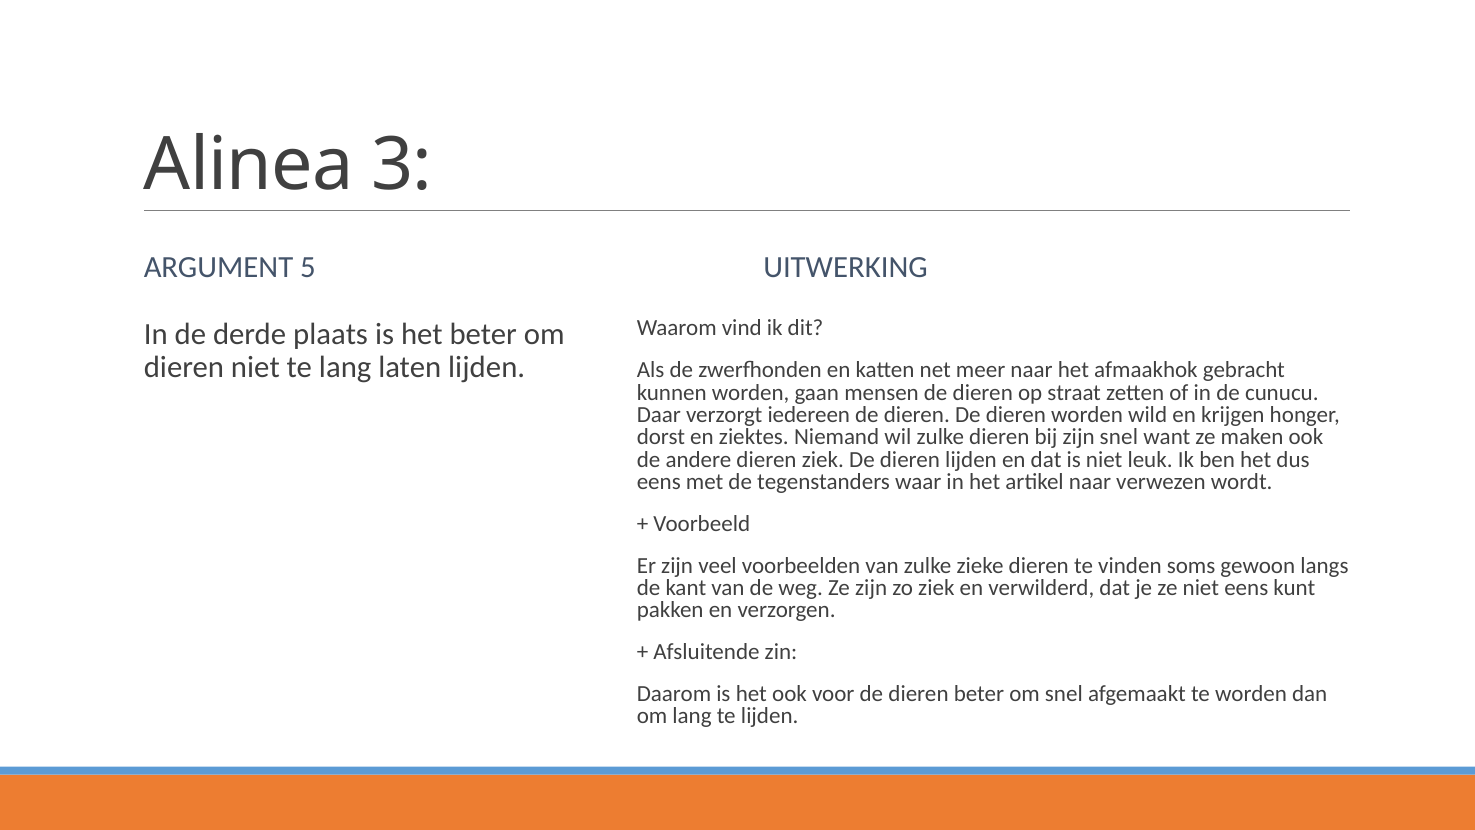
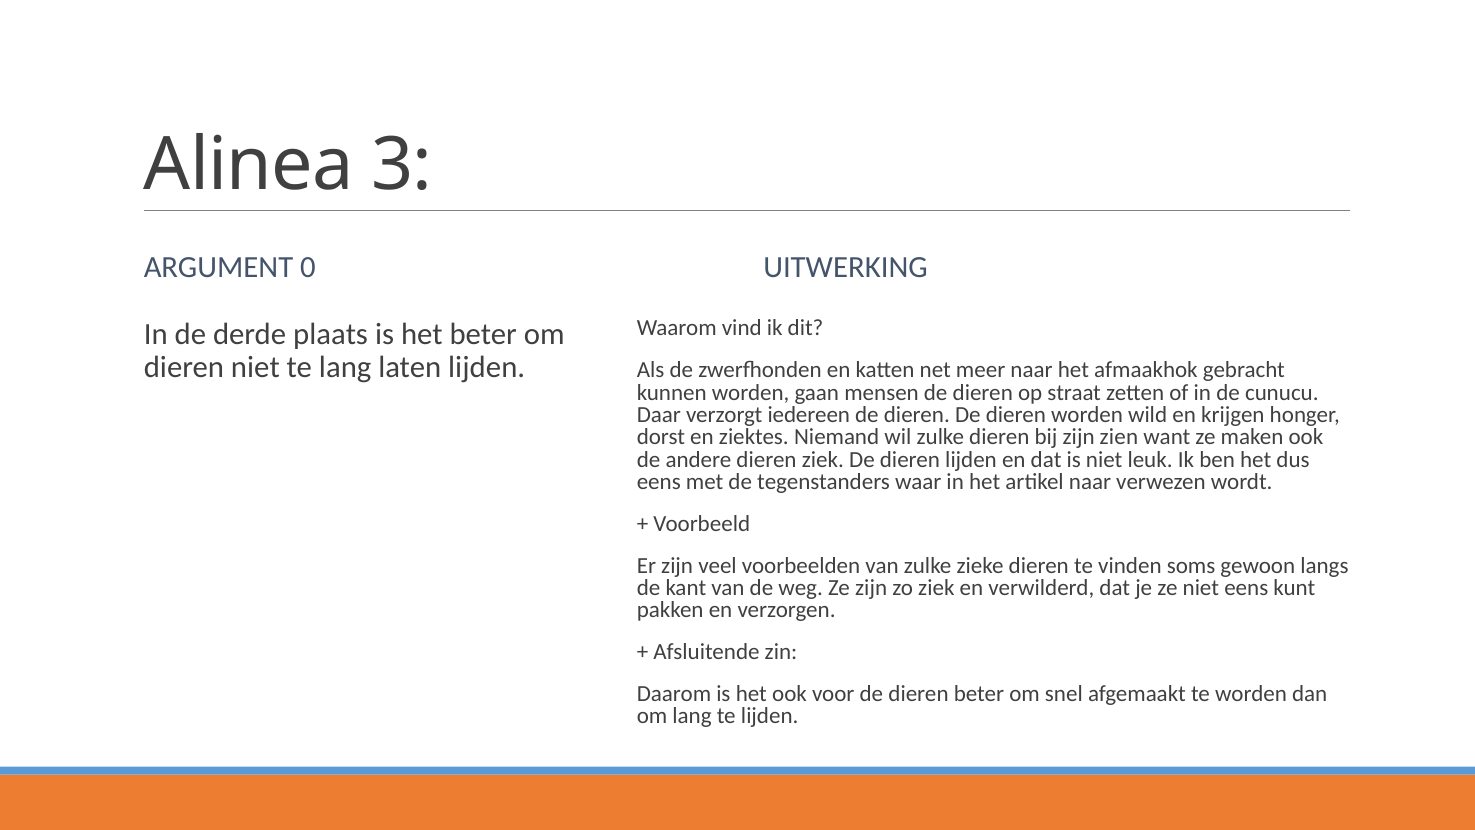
5: 5 -> 0
zijn snel: snel -> zien
